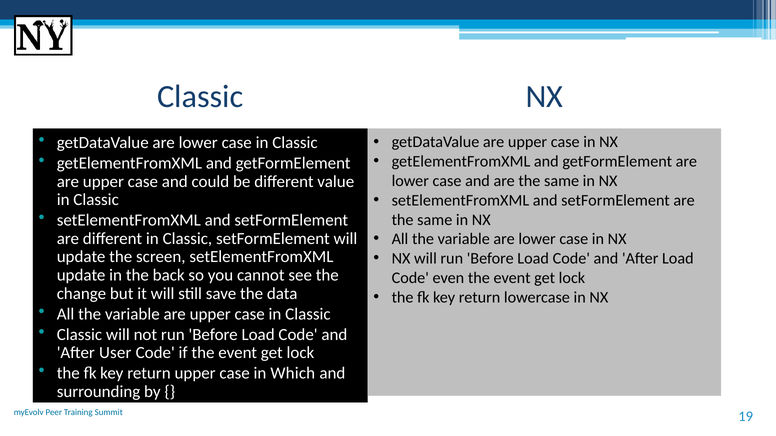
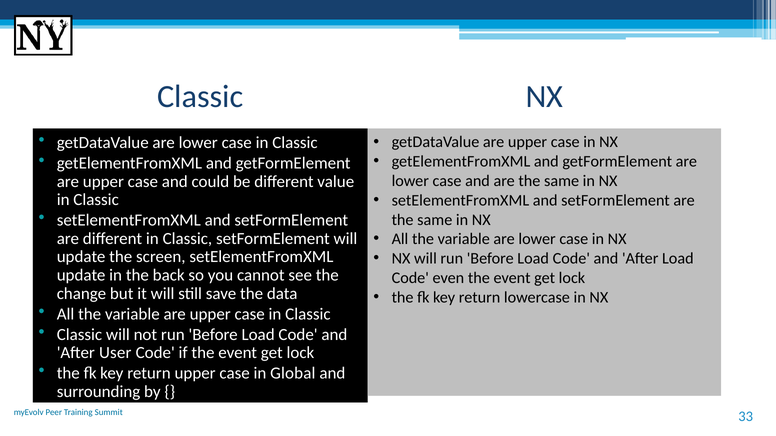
Which: Which -> Global
19: 19 -> 33
